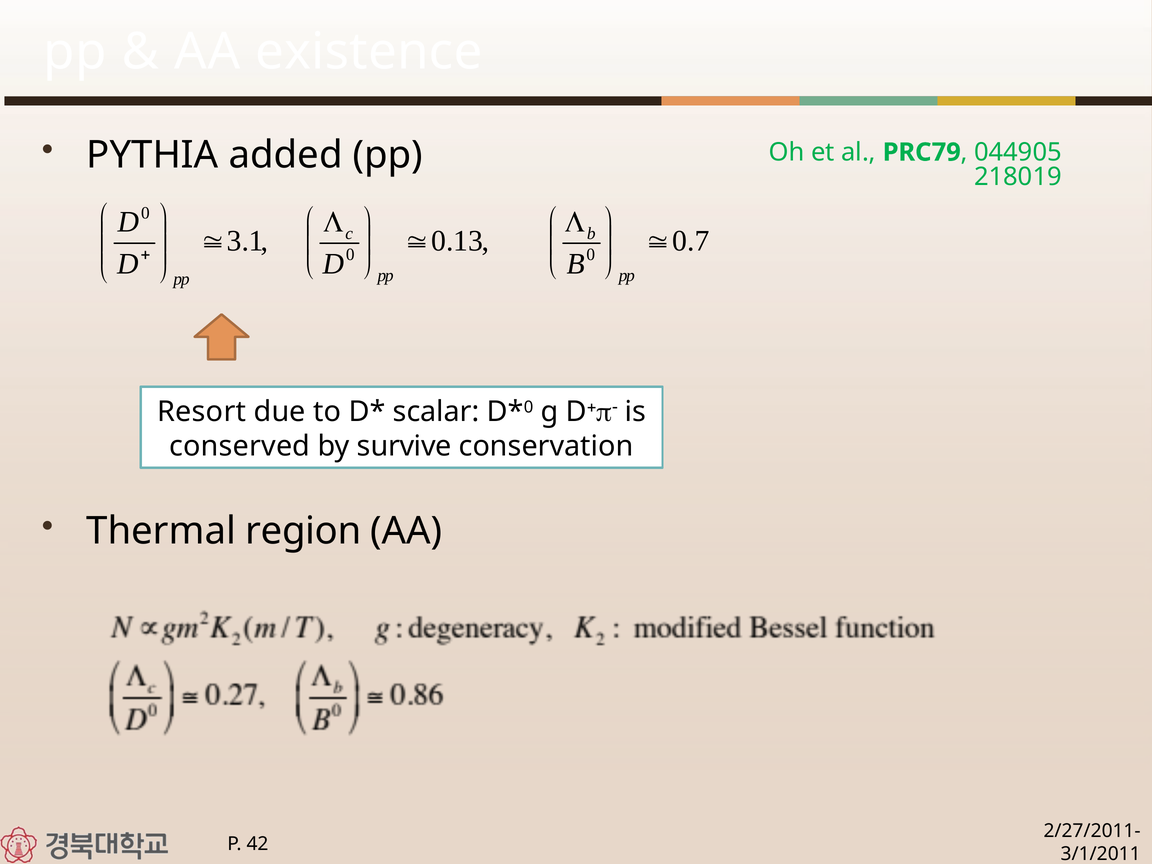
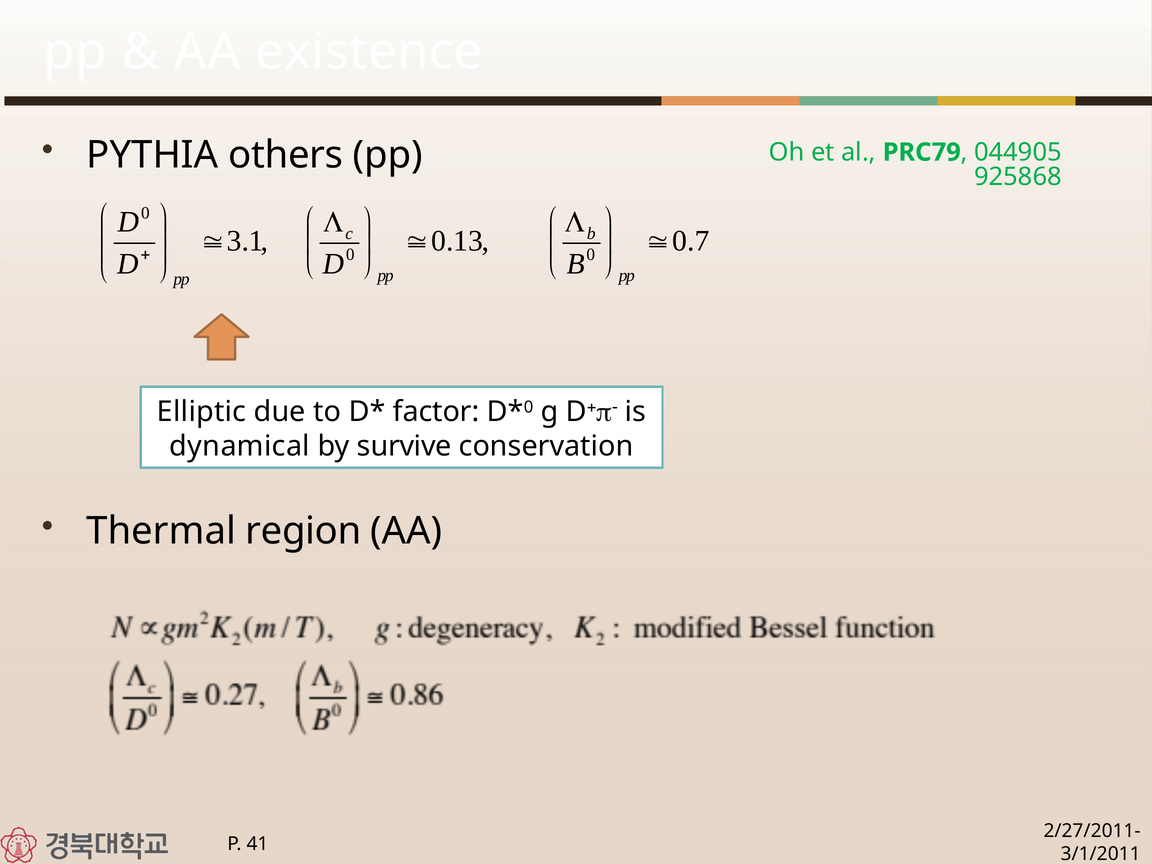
added: added -> others
218019: 218019 -> 925868
Resort: Resort -> Elliptic
scalar: scalar -> factor
conserved: conserved -> dynamical
42: 42 -> 41
